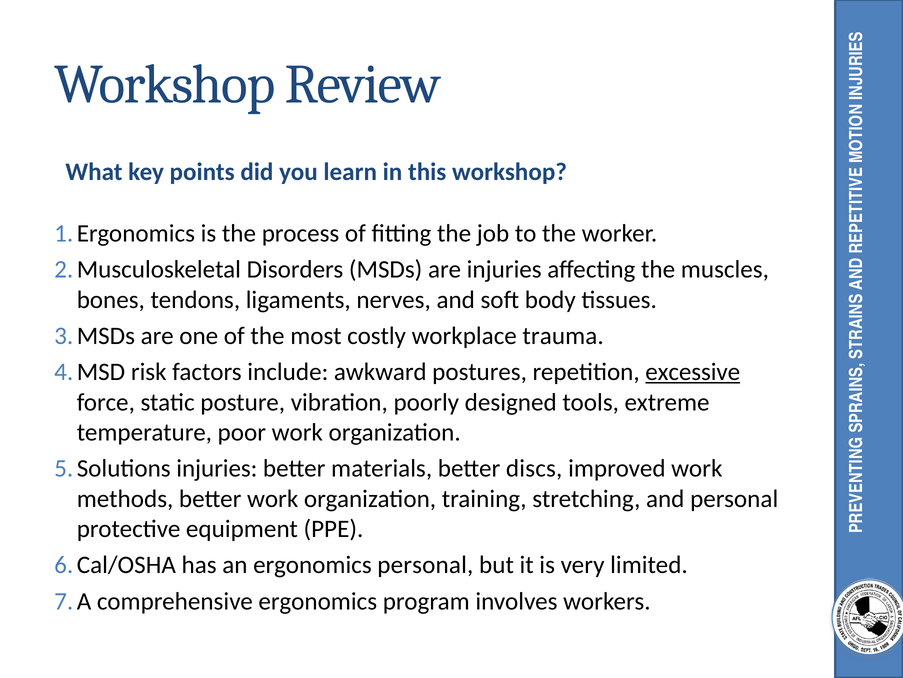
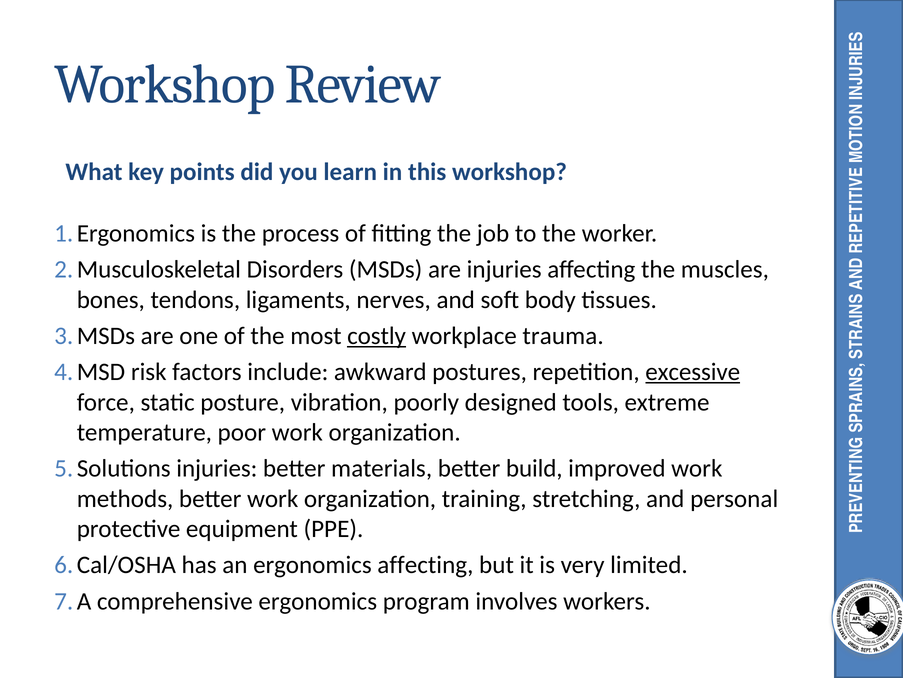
costly underline: none -> present
discs: discs -> build
ergonomics personal: personal -> affecting
